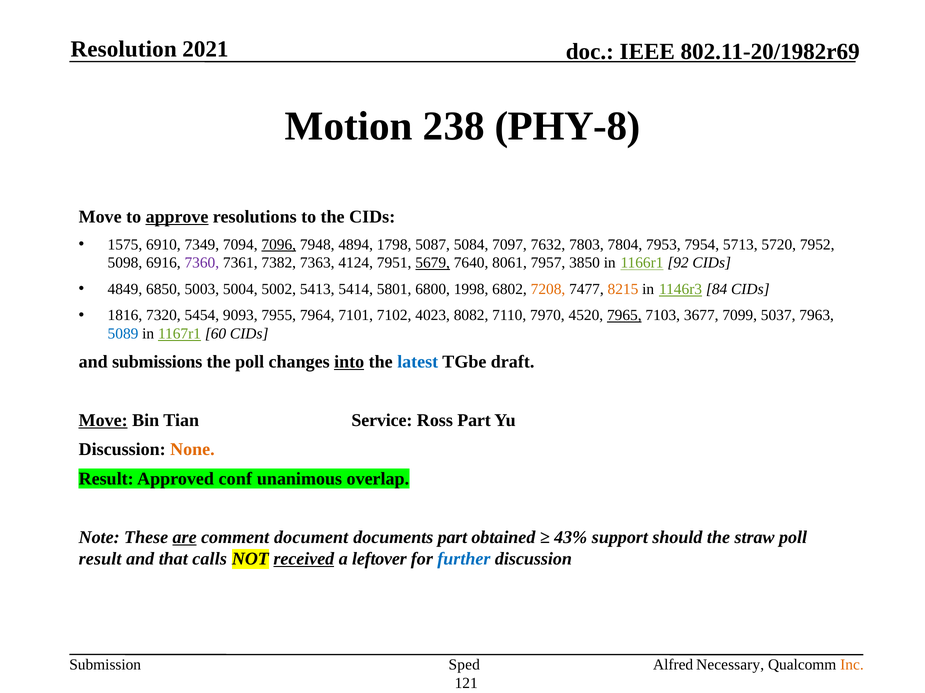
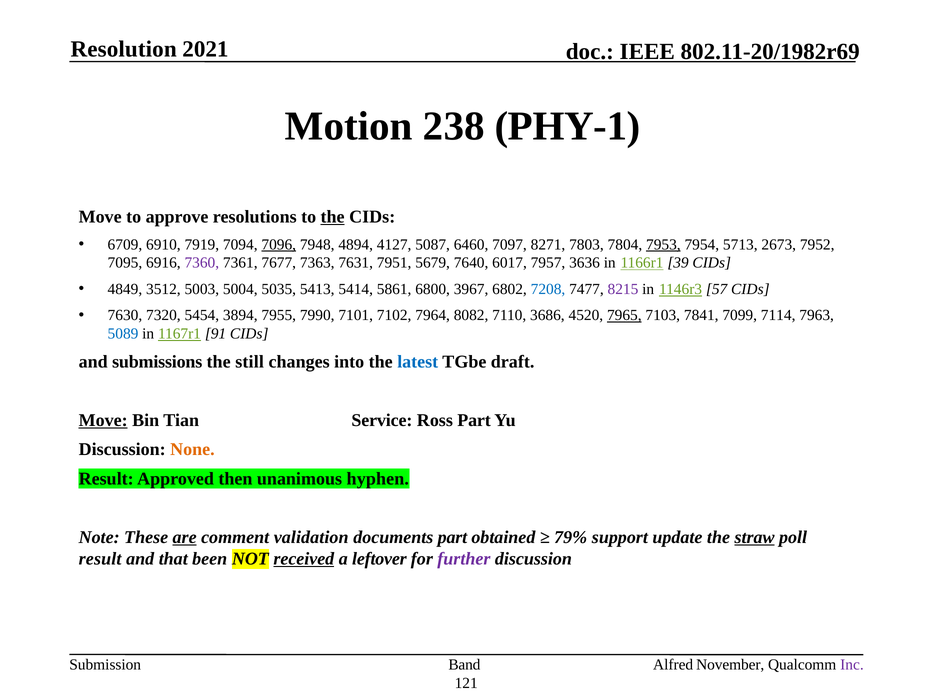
PHY-8: PHY-8 -> PHY-1
approve underline: present -> none
the at (333, 217) underline: none -> present
1575: 1575 -> 6709
7349: 7349 -> 7919
1798: 1798 -> 4127
5084: 5084 -> 6460
7632: 7632 -> 8271
7953 underline: none -> present
5720: 5720 -> 2673
5098: 5098 -> 7095
7382: 7382 -> 7677
4124: 4124 -> 7631
5679 underline: present -> none
8061: 8061 -> 6017
3850: 3850 -> 3636
92: 92 -> 39
6850: 6850 -> 3512
5002: 5002 -> 5035
5801: 5801 -> 5861
1998: 1998 -> 3967
7208 colour: orange -> blue
8215 colour: orange -> purple
84: 84 -> 57
1816: 1816 -> 7630
9093: 9093 -> 3894
7964: 7964 -> 7990
4023: 4023 -> 7964
7970: 7970 -> 3686
3677: 3677 -> 7841
5037: 5037 -> 7114
60: 60 -> 91
the poll: poll -> still
into underline: present -> none
conf: conf -> then
overlap: overlap -> hyphen
document: document -> validation
43%: 43% -> 79%
should: should -> update
straw underline: none -> present
calls: calls -> been
further colour: blue -> purple
Sped: Sped -> Band
Necessary: Necessary -> November
Inc colour: orange -> purple
